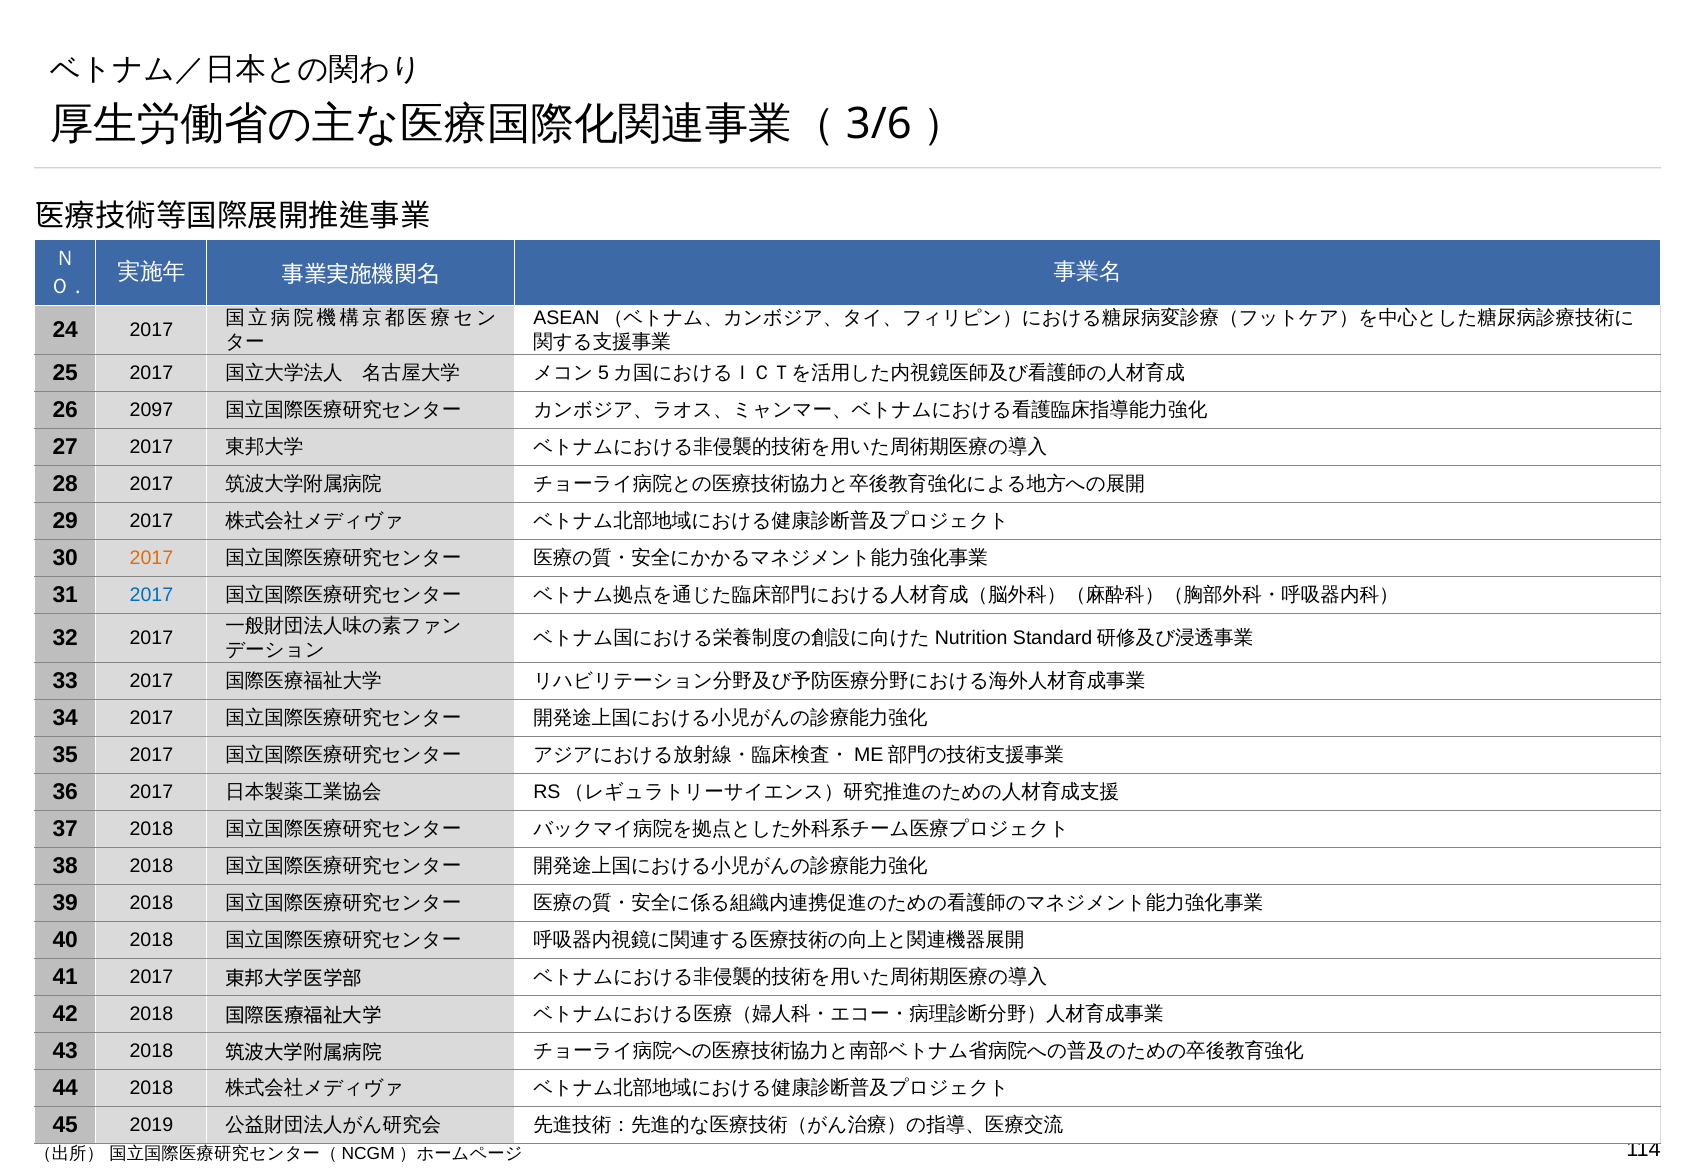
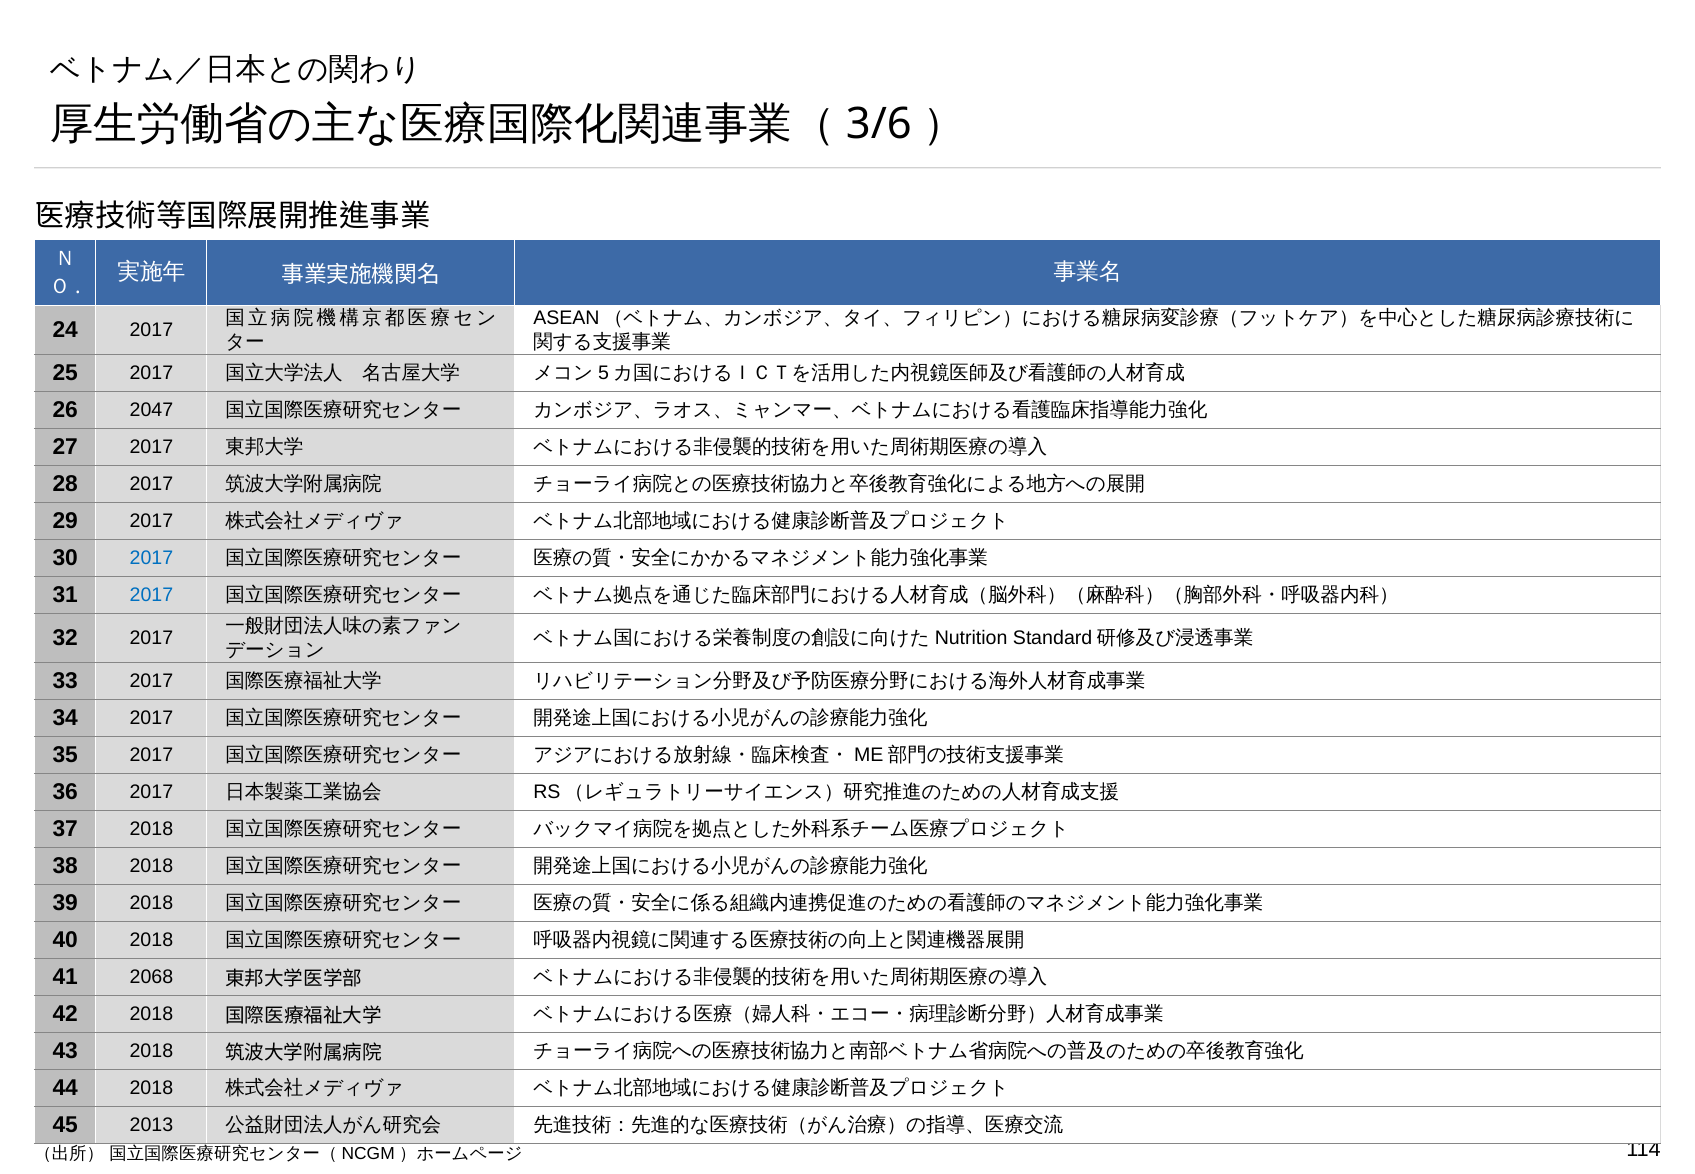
2097: 2097 -> 2047
2017 at (151, 558) colour: orange -> blue
41 2017: 2017 -> 2068
2019: 2019 -> 2013
